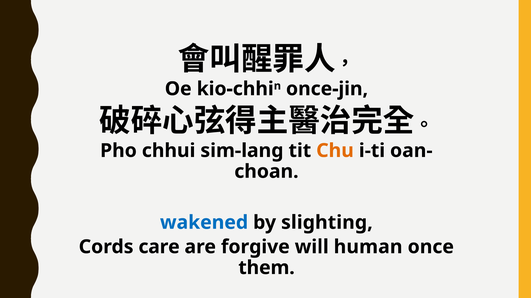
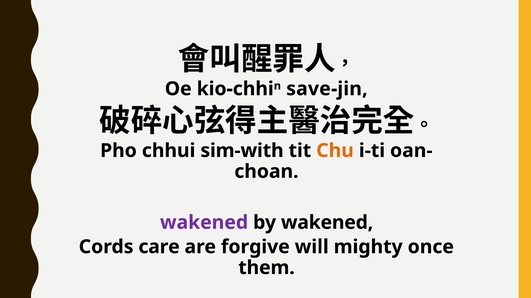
once-jin: once-jin -> save-jin
sim-lang: sim-lang -> sim-with
wakened at (204, 223) colour: blue -> purple
by slighting: slighting -> wakened
human: human -> mighty
